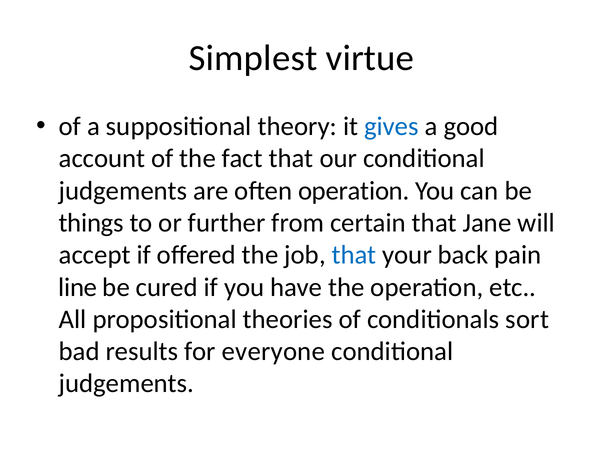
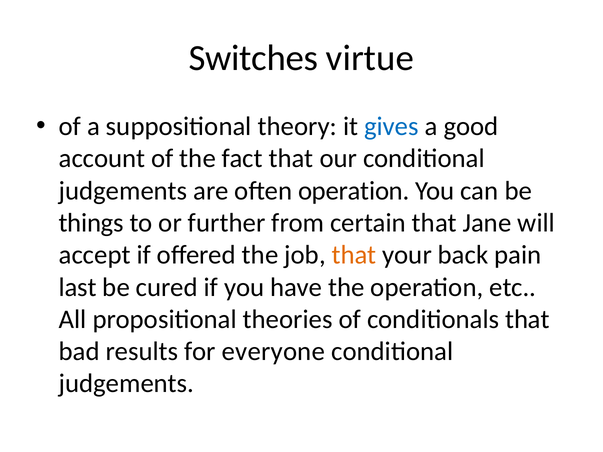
Simplest: Simplest -> Switches
that at (354, 255) colour: blue -> orange
line: line -> last
conditionals sort: sort -> that
